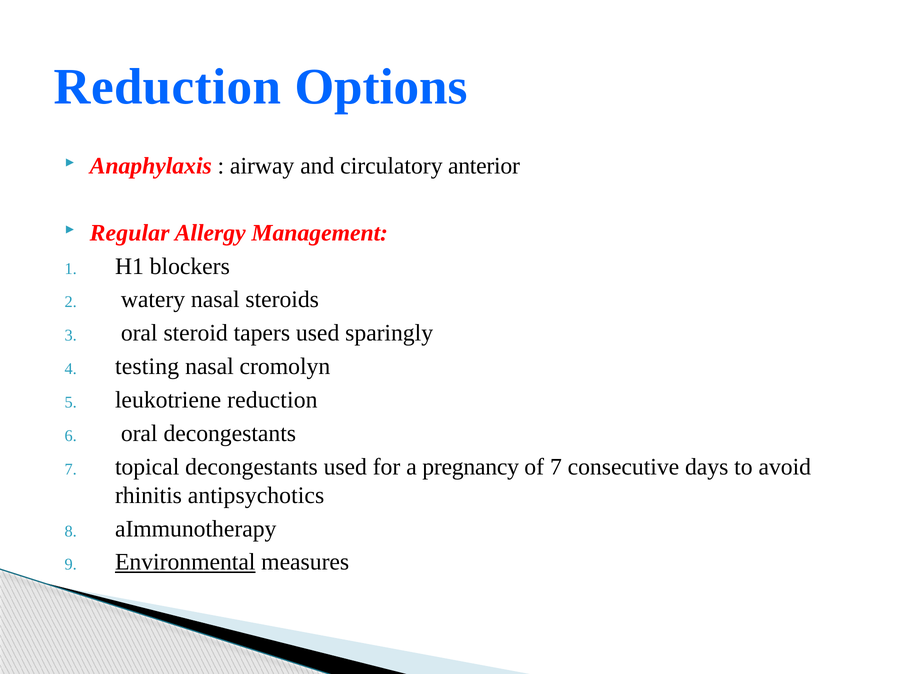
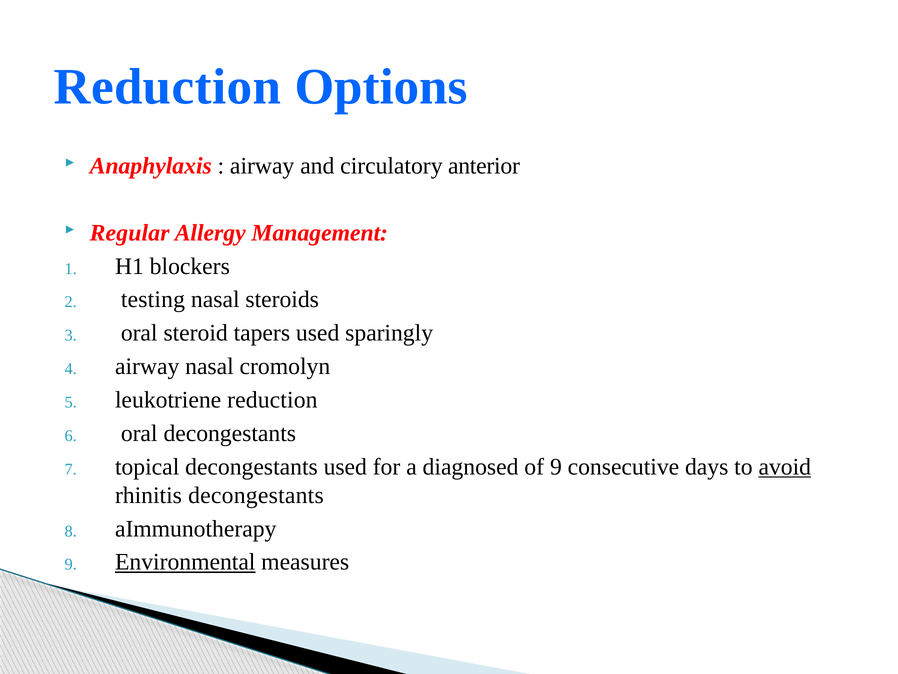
watery: watery -> testing
testing at (147, 366): testing -> airway
pregnancy: pregnancy -> diagnosed
of 7: 7 -> 9
avoid underline: none -> present
rhinitis antipsychotics: antipsychotics -> decongestants
